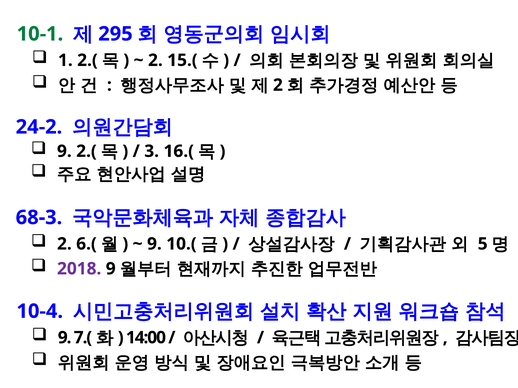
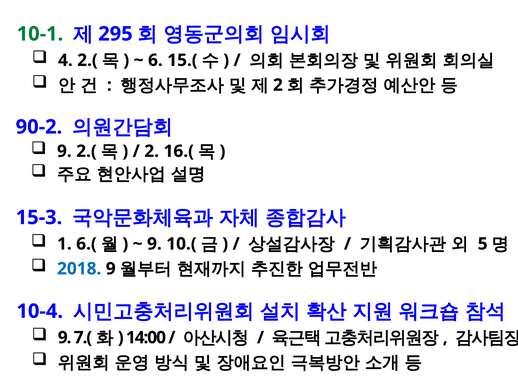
1: 1 -> 4
2 at (155, 60): 2 -> 6
24-2: 24-2 -> 90-2
3 at (152, 151): 3 -> 2
68-3: 68-3 -> 15-3
2 at (64, 244): 2 -> 1
2018 colour: purple -> blue
